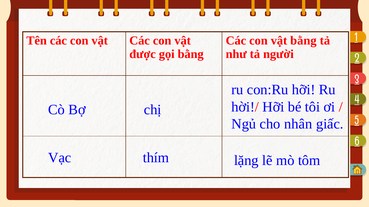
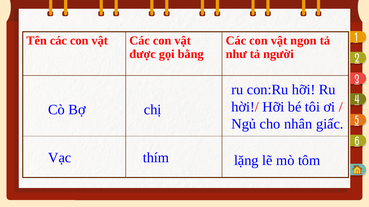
vật bằng: bằng -> ngon
